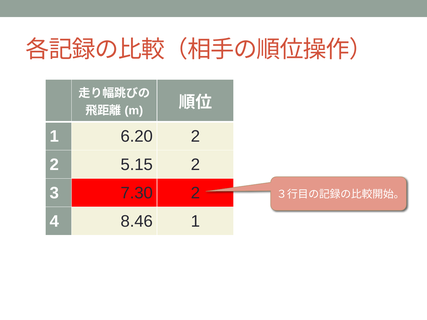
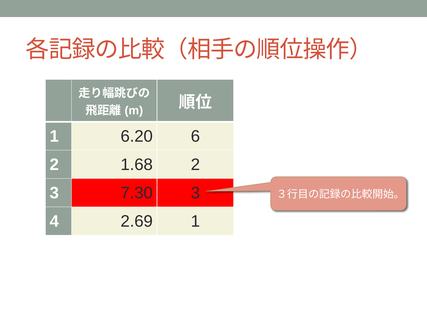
6.20 2: 2 -> 6
5.15: 5.15 -> 1.68
7.30 2: 2 -> 3
8.46: 8.46 -> 2.69
